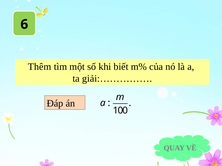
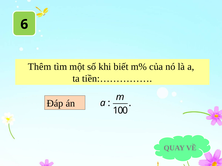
giải:……………: giải:…………… -> tiền:……………
